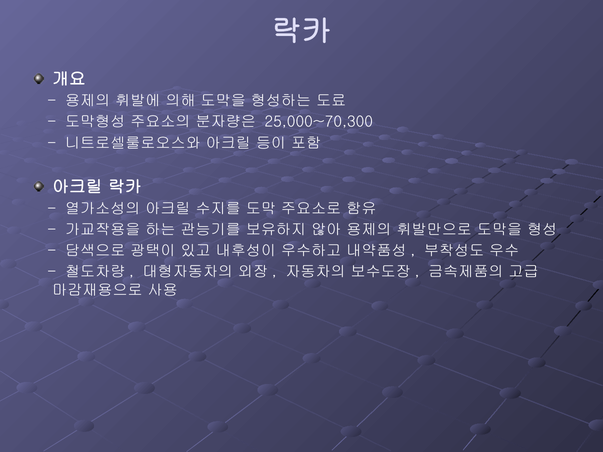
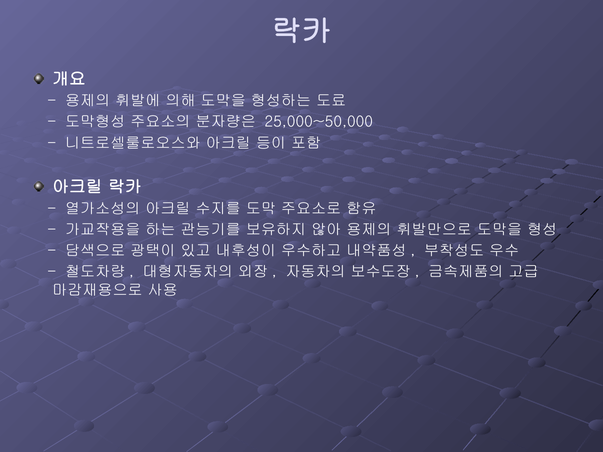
25,000~70,300: 25,000~70,300 -> 25,000~50,000
